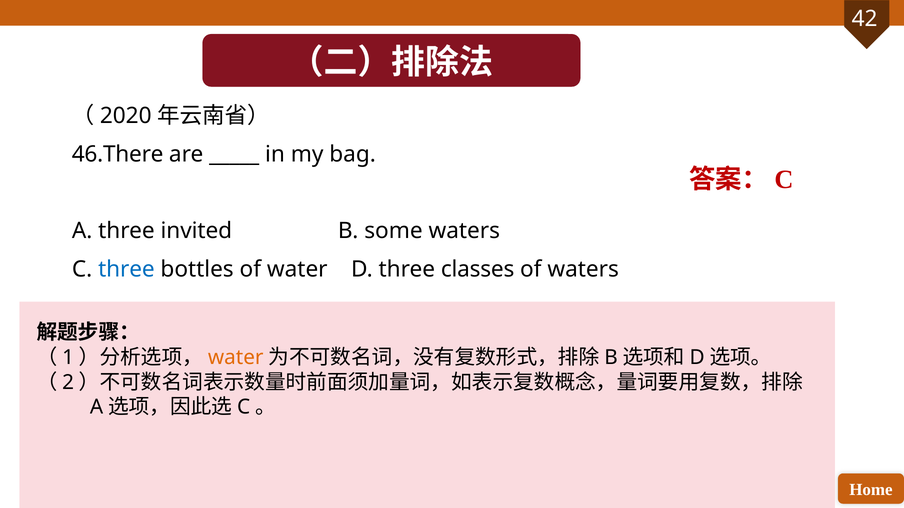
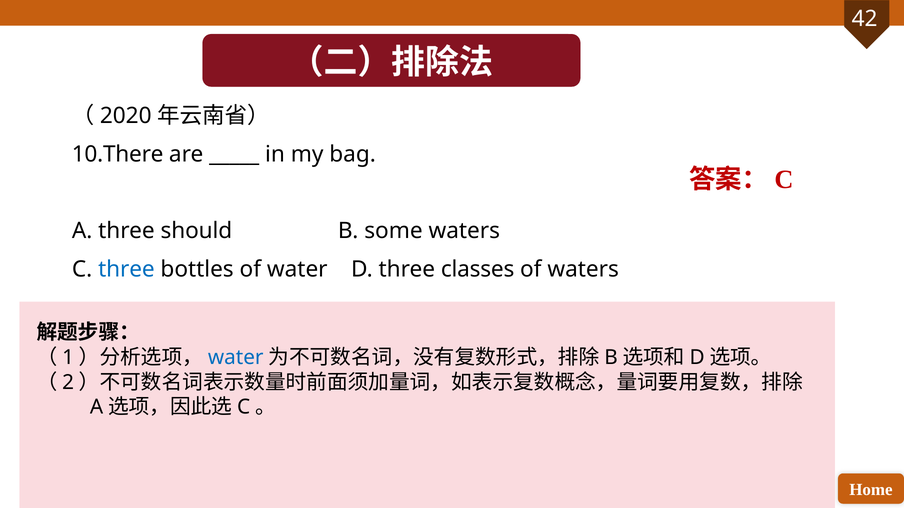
46.There: 46.There -> 10.There
invited: invited -> should
water at (236, 358) colour: orange -> blue
